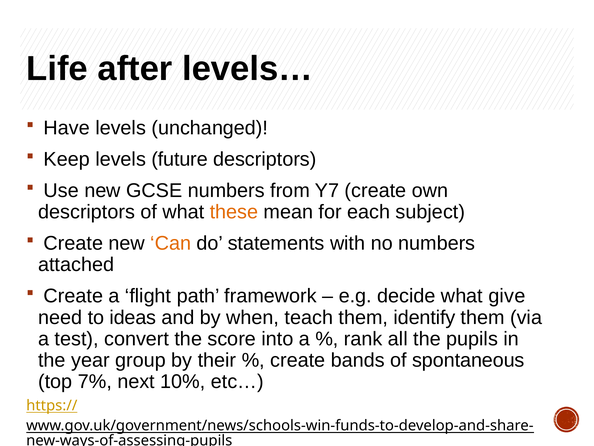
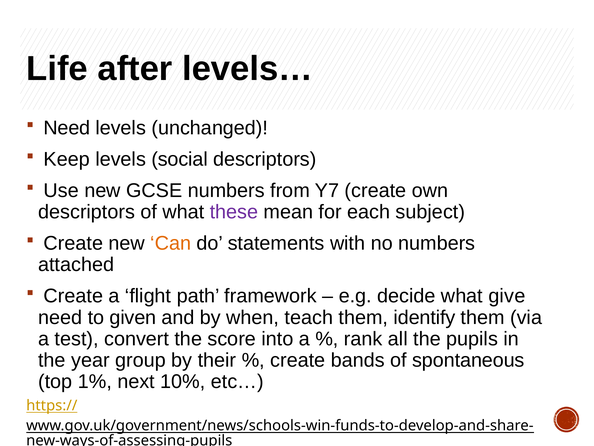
Have at (67, 128): Have -> Need
future: future -> social
these colour: orange -> purple
ideas: ideas -> given
7%: 7% -> 1%
